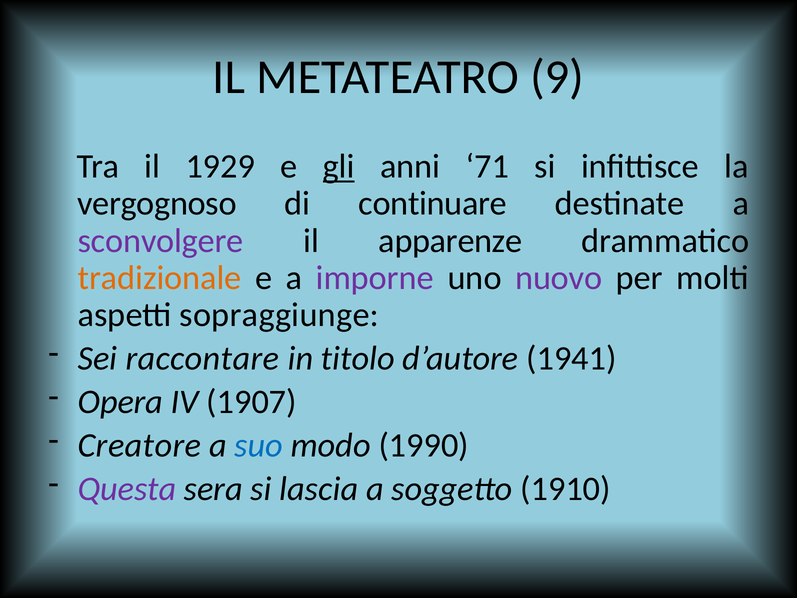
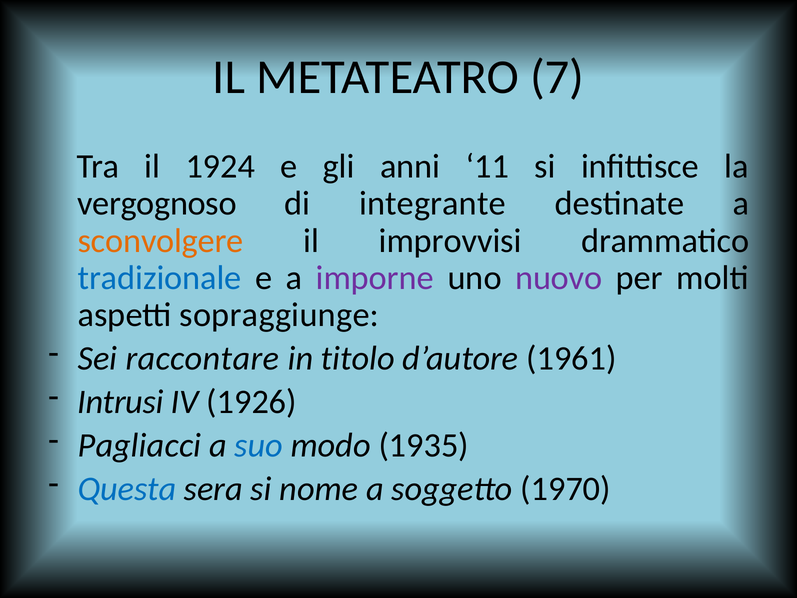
9: 9 -> 7
1929: 1929 -> 1924
gli underline: present -> none
71: 71 -> 11
continuare: continuare -> integrante
sconvolgere colour: purple -> orange
apparenze: apparenze -> improvvisi
tradizionale colour: orange -> blue
1941: 1941 -> 1961
Opera: Opera -> Intrusi
1907: 1907 -> 1926
Creatore: Creatore -> Pagliacci
1990: 1990 -> 1935
Questa colour: purple -> blue
lascia: lascia -> nome
1910: 1910 -> 1970
